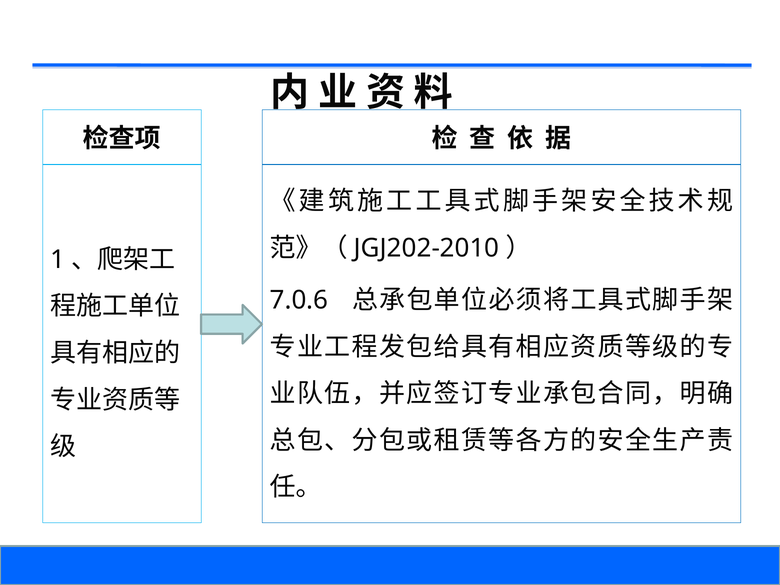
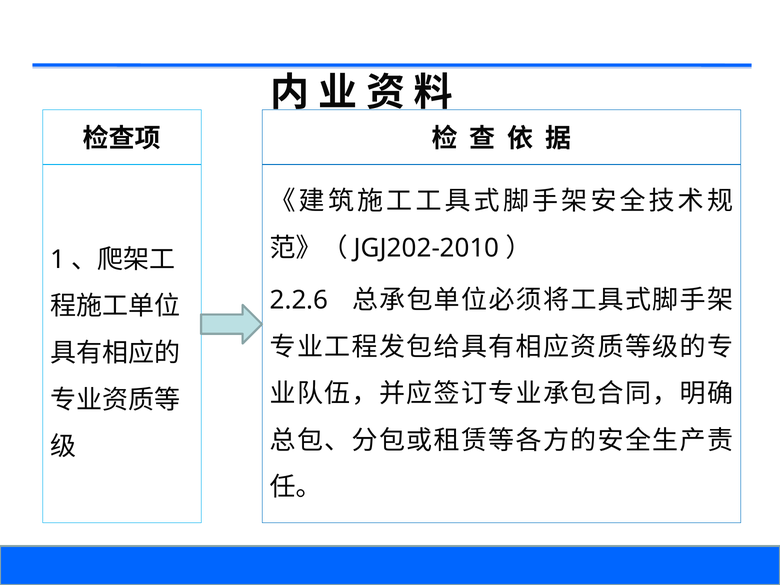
7.0.6: 7.0.6 -> 2.2.6
